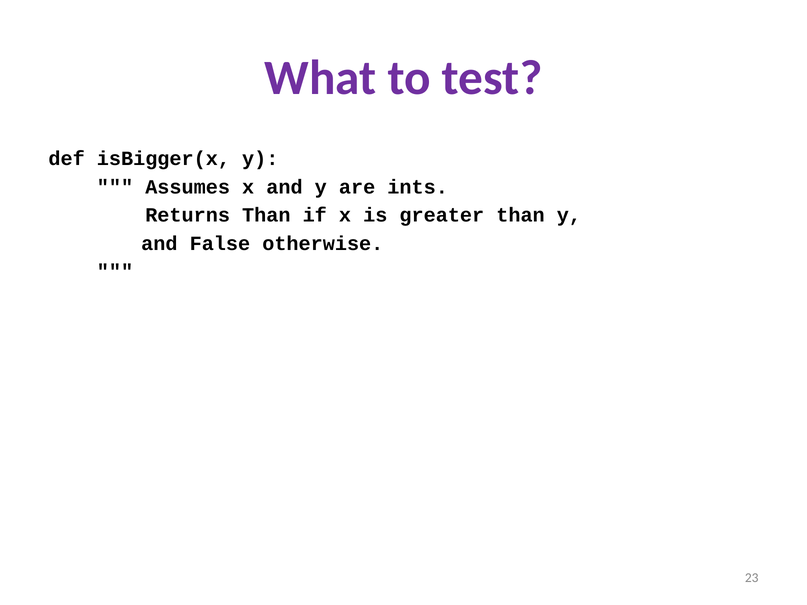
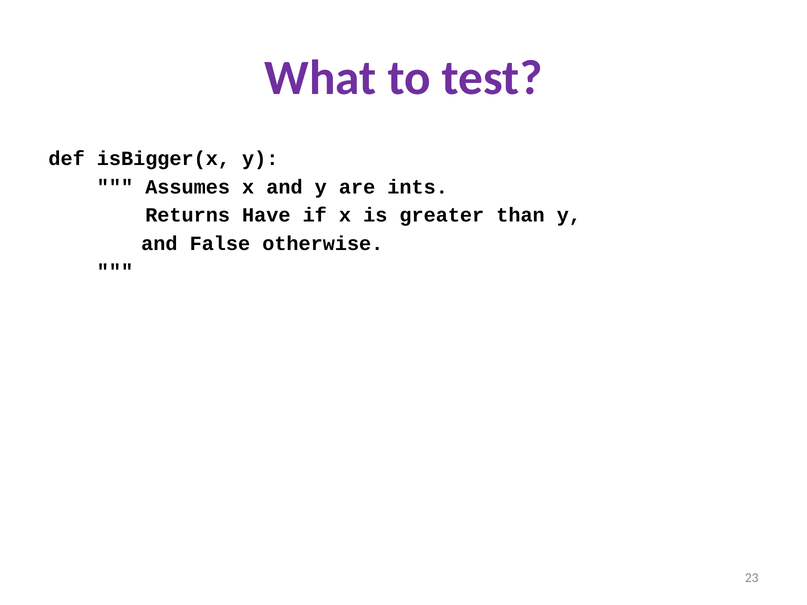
Returns Than: Than -> Have
